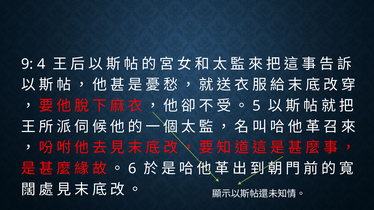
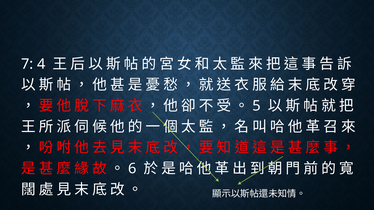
9: 9 -> 7
